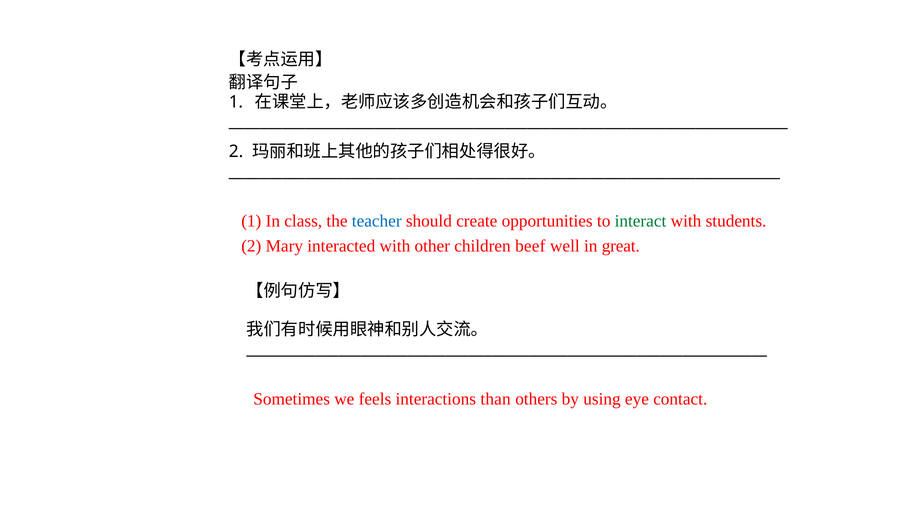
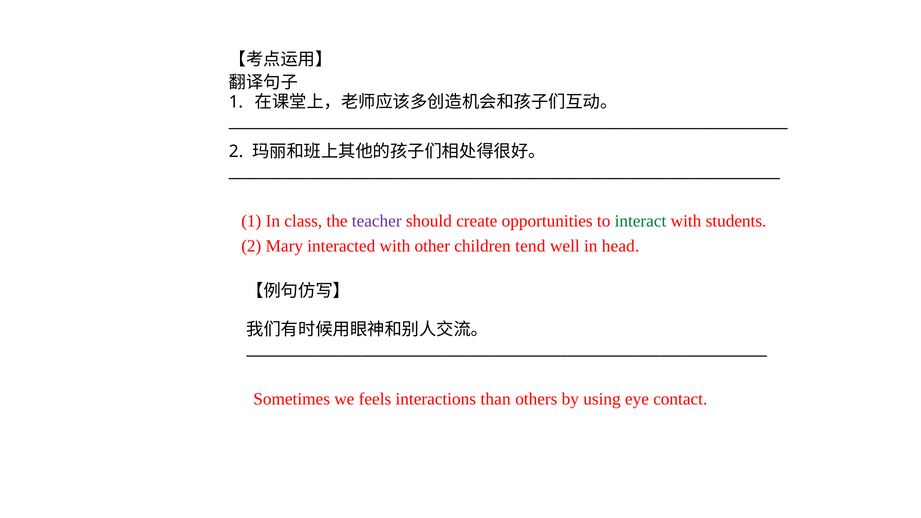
teacher colour: blue -> purple
beef: beef -> tend
great: great -> head
